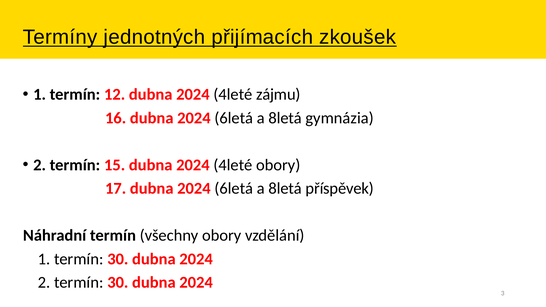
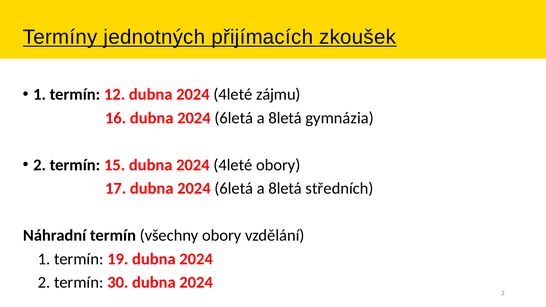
příspěvek: příspěvek -> středních
1 termín 30: 30 -> 19
